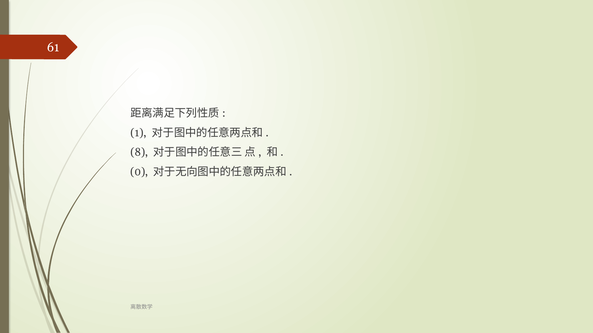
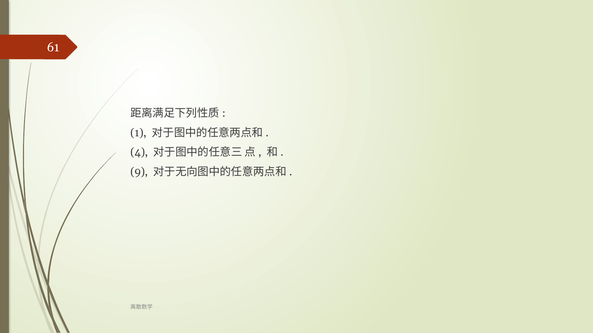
8: 8 -> 4
0: 0 -> 9
